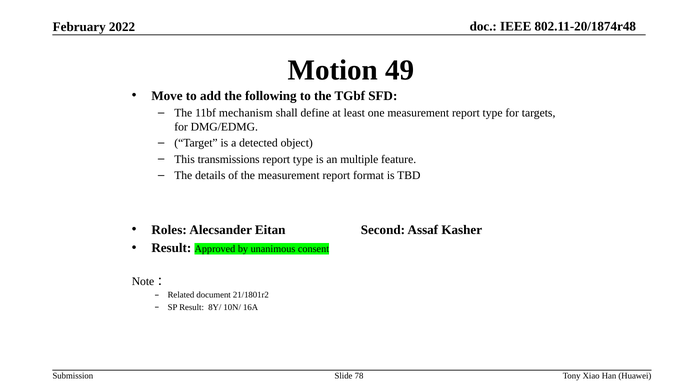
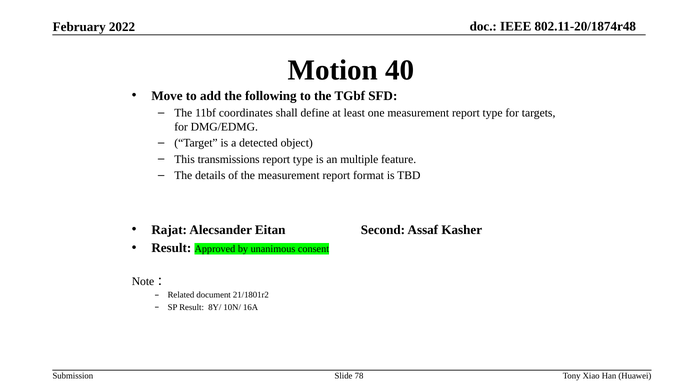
49: 49 -> 40
mechanism: mechanism -> coordinates
Roles: Roles -> Rajat
